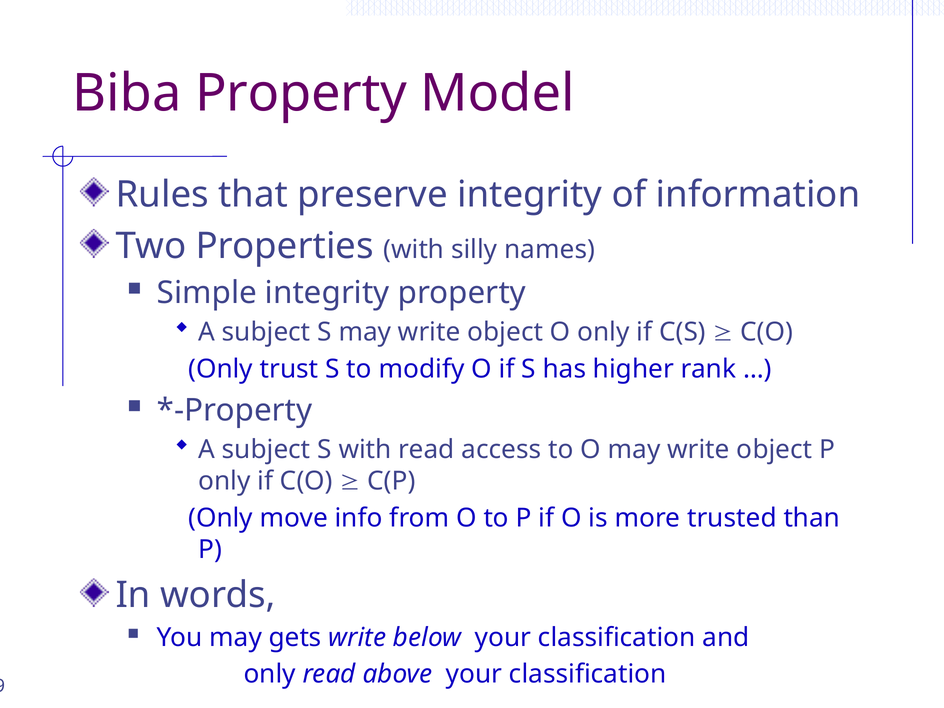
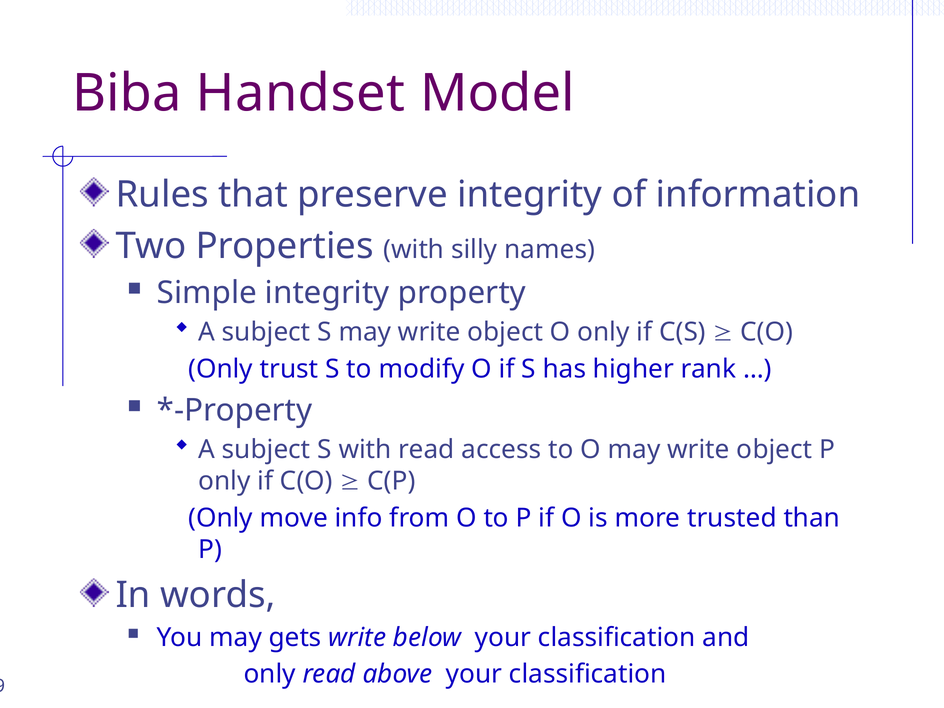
Biba Property: Property -> Handset
